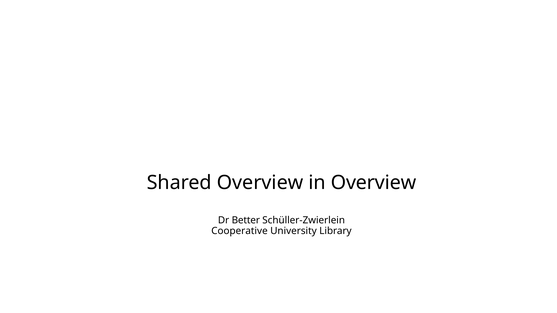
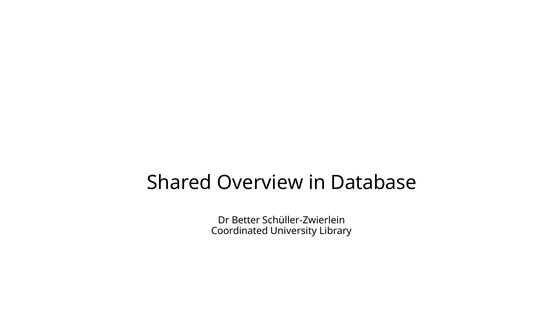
in Overview: Overview -> Database
Cooperative: Cooperative -> Coordinated
